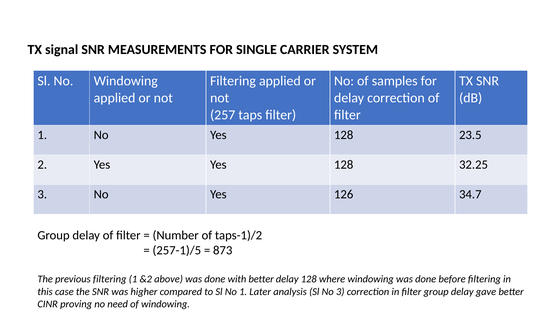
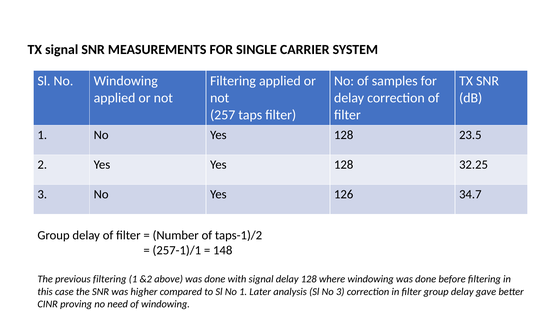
257-1)/5: 257-1)/5 -> 257-1)/1
873: 873 -> 148
with better: better -> signal
